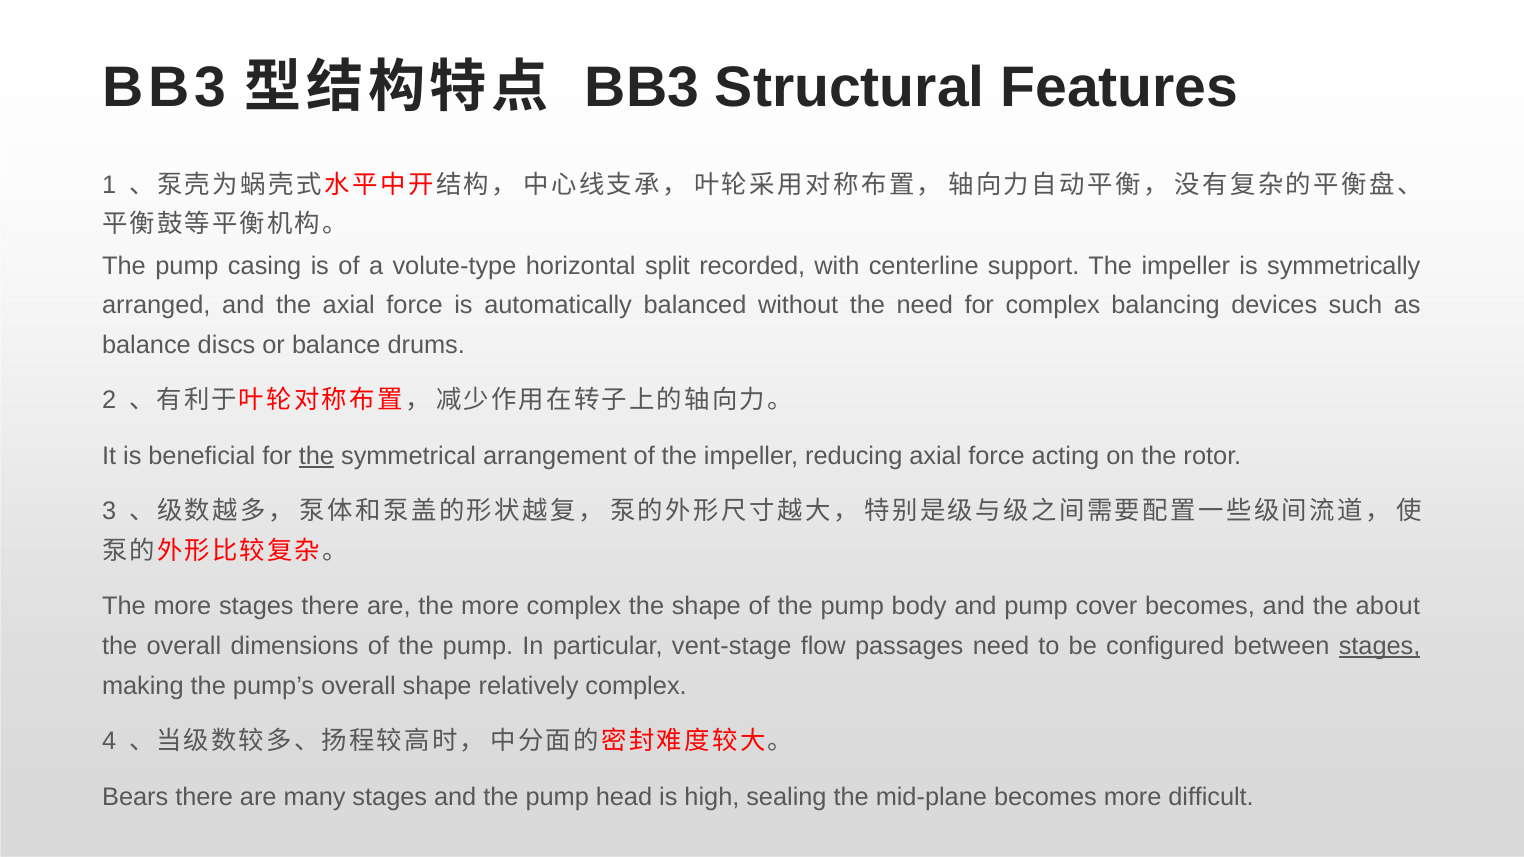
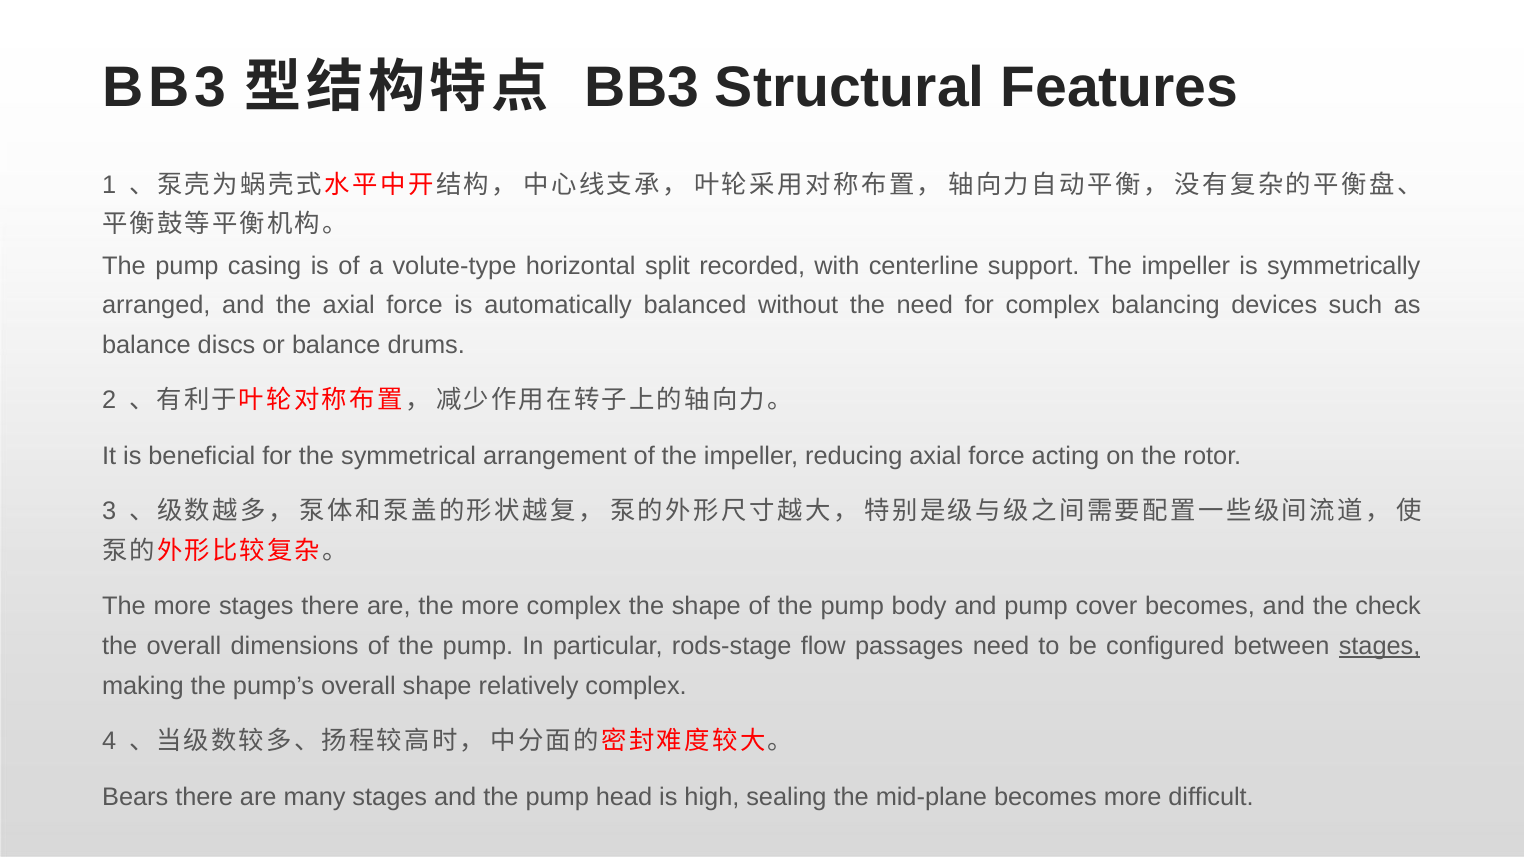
the at (316, 456) underline: present -> none
about: about -> check
vent-stage: vent-stage -> rods-stage
